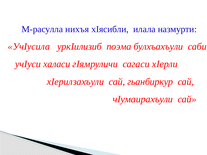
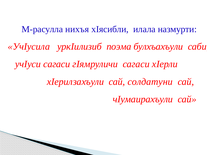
учIуси халаси: халаси -> сагаси
гьанбиркур: гьанбиркур -> солдатуни
